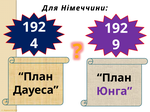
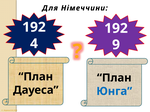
Юнга colour: purple -> blue
